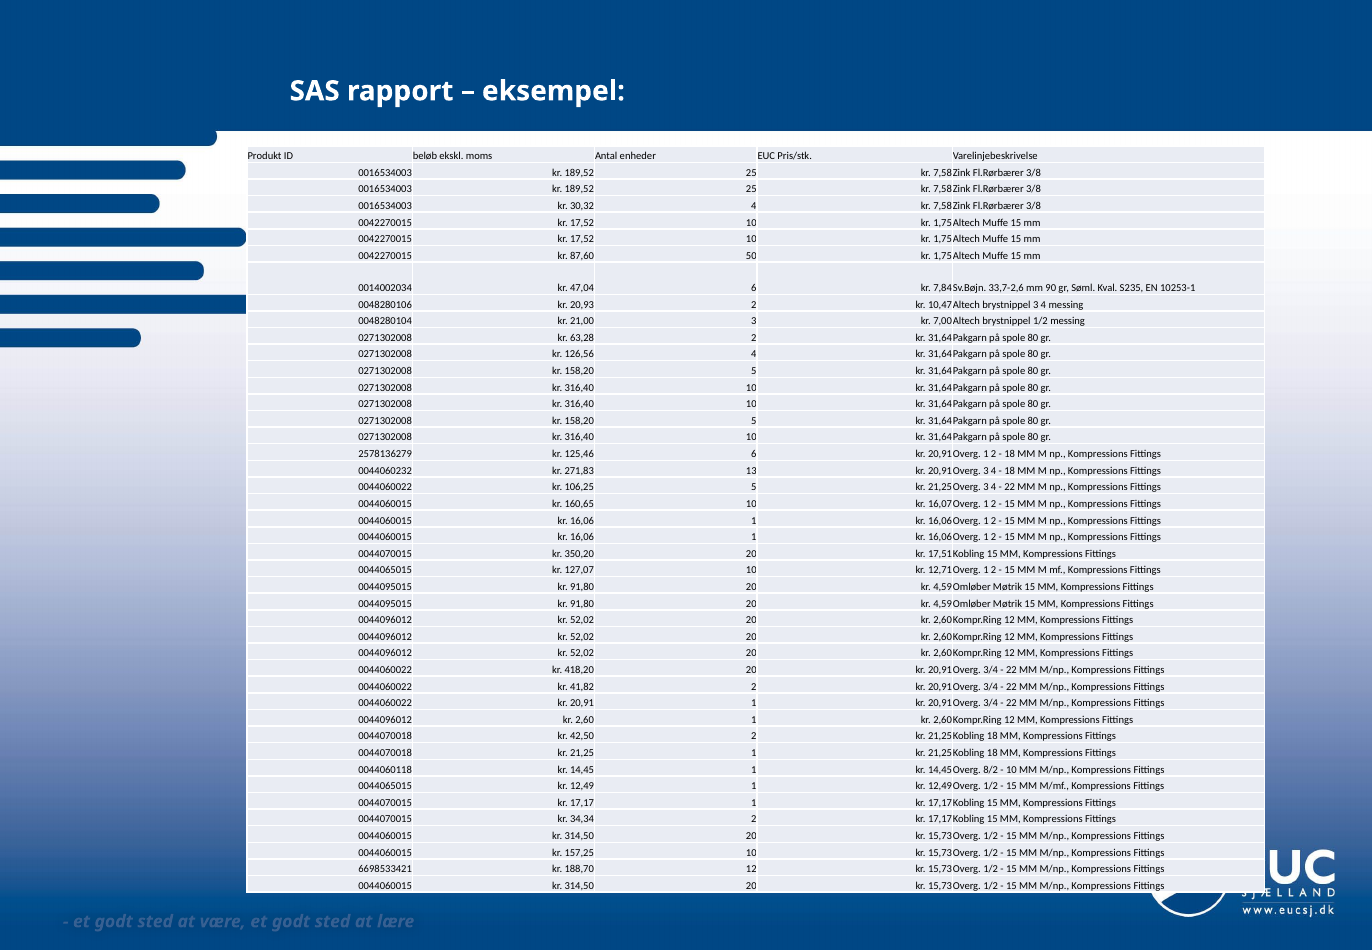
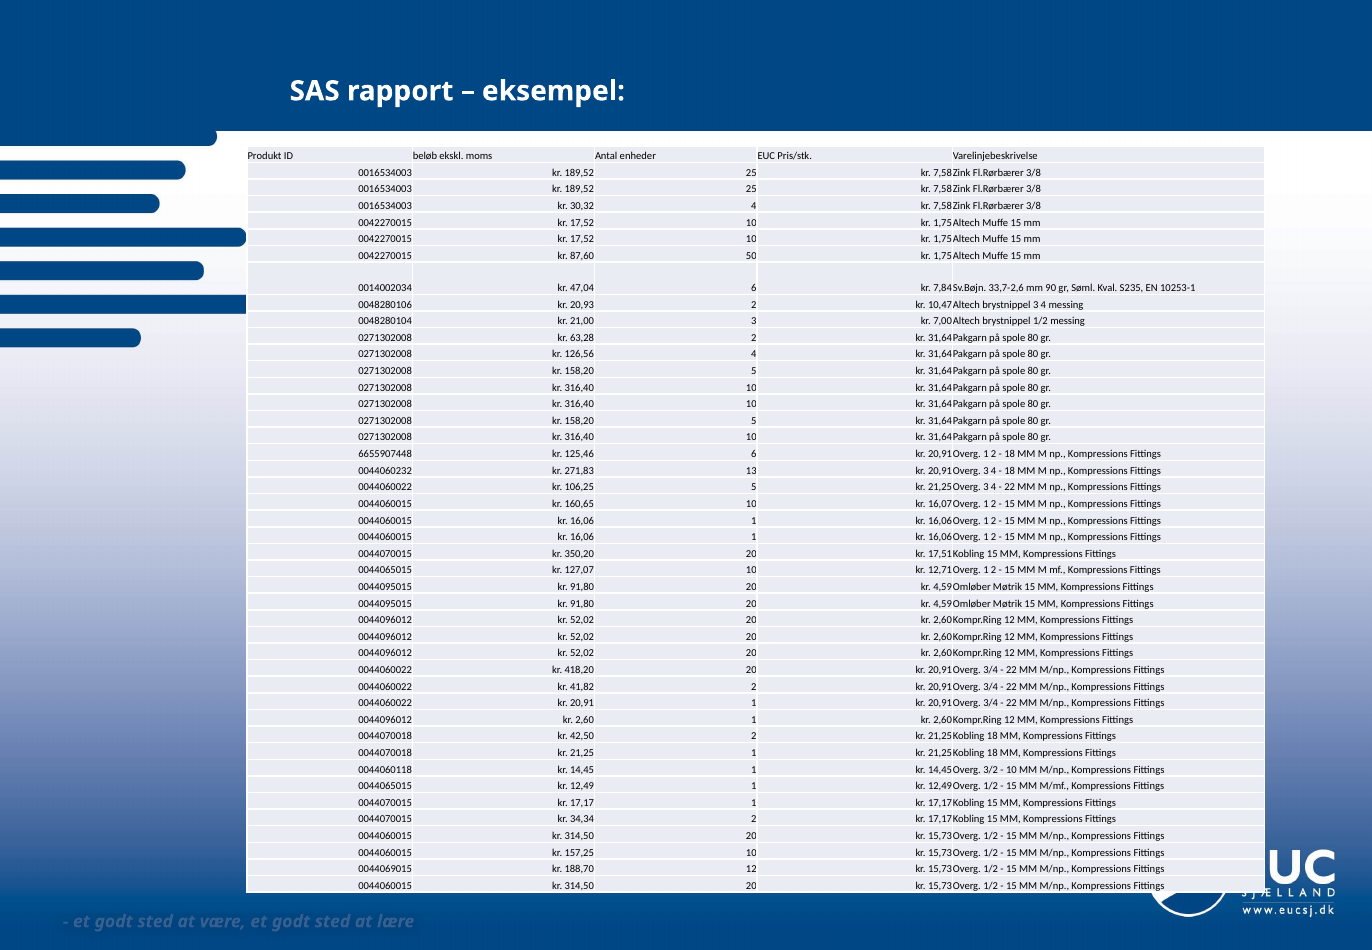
2578136279: 2578136279 -> 6655907448
8/2: 8/2 -> 3/2
6698533421: 6698533421 -> 0044069015
